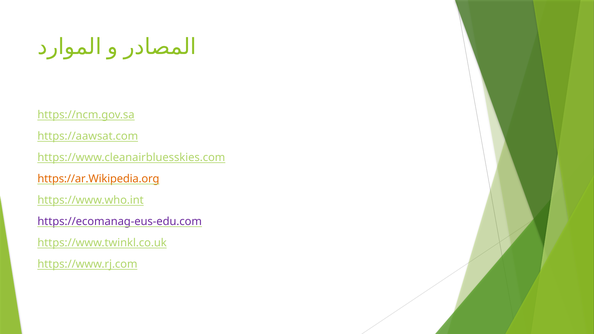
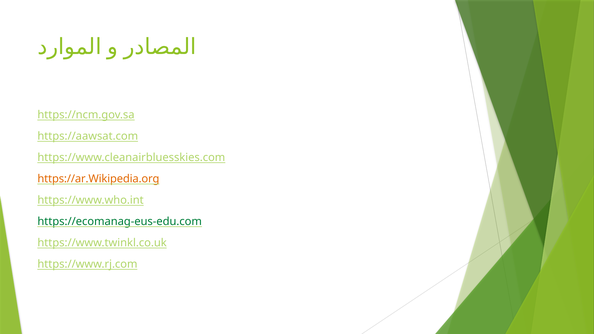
https://ecomanag-eus-edu.com colour: purple -> green
